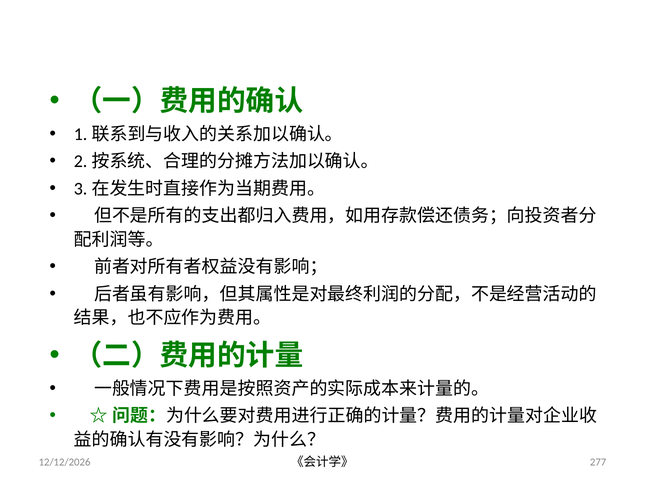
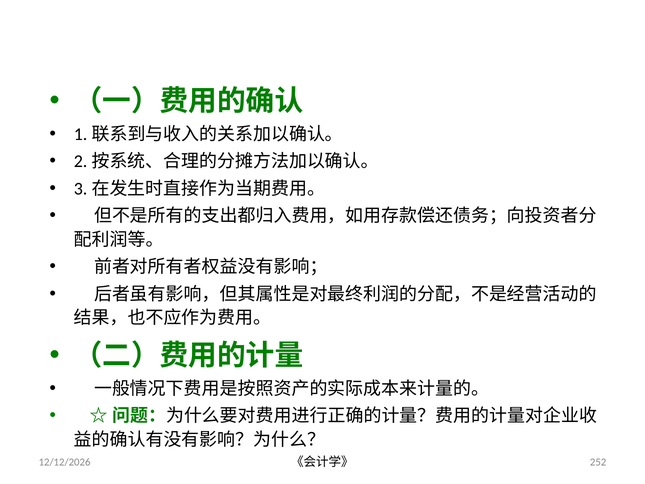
277: 277 -> 252
